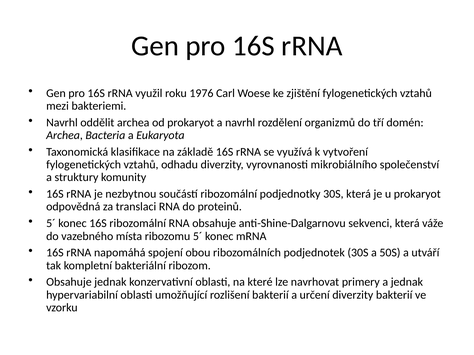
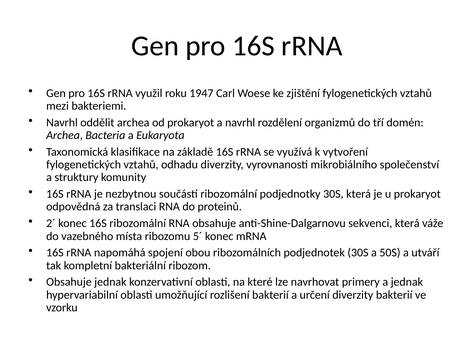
1976: 1976 -> 1947
5´ at (51, 224): 5´ -> 2´
